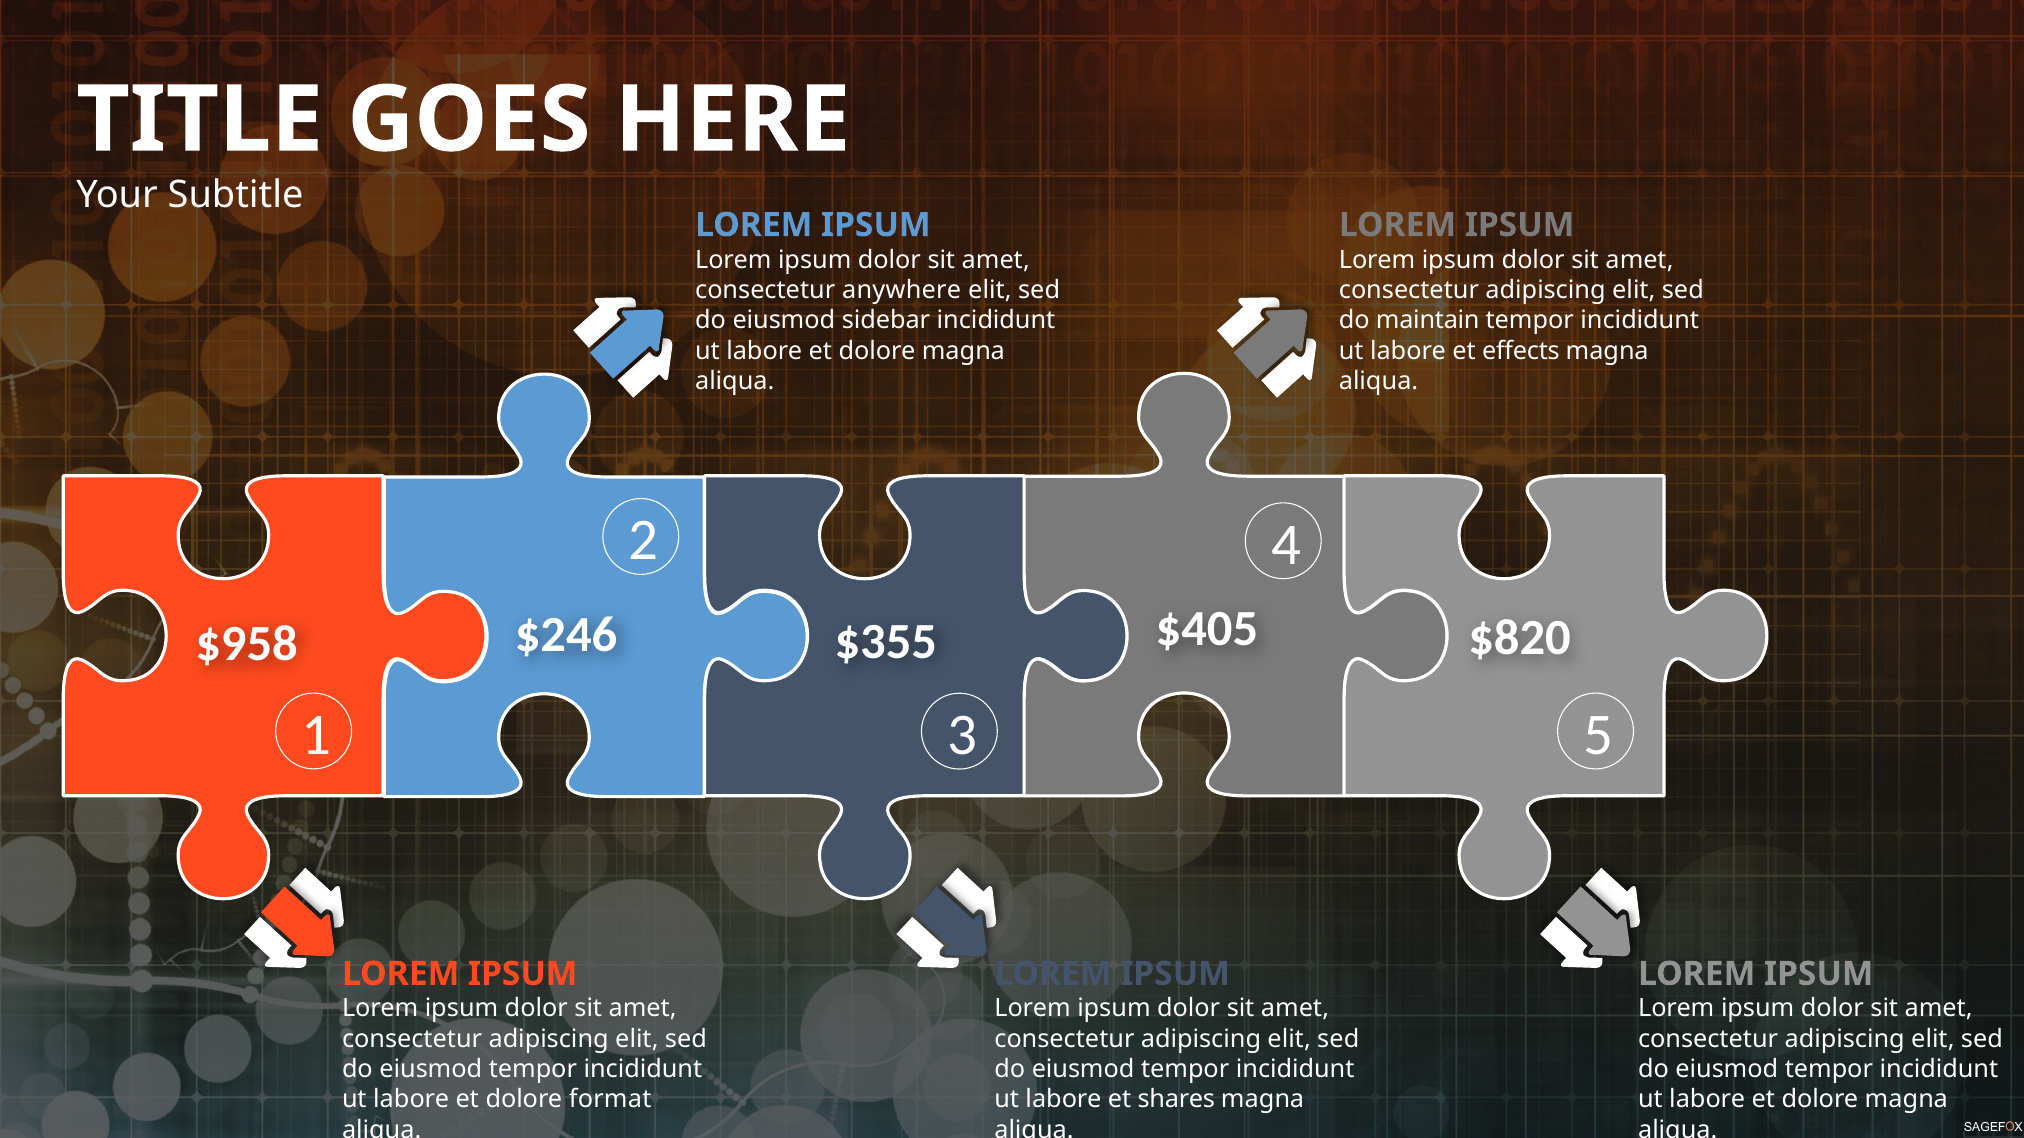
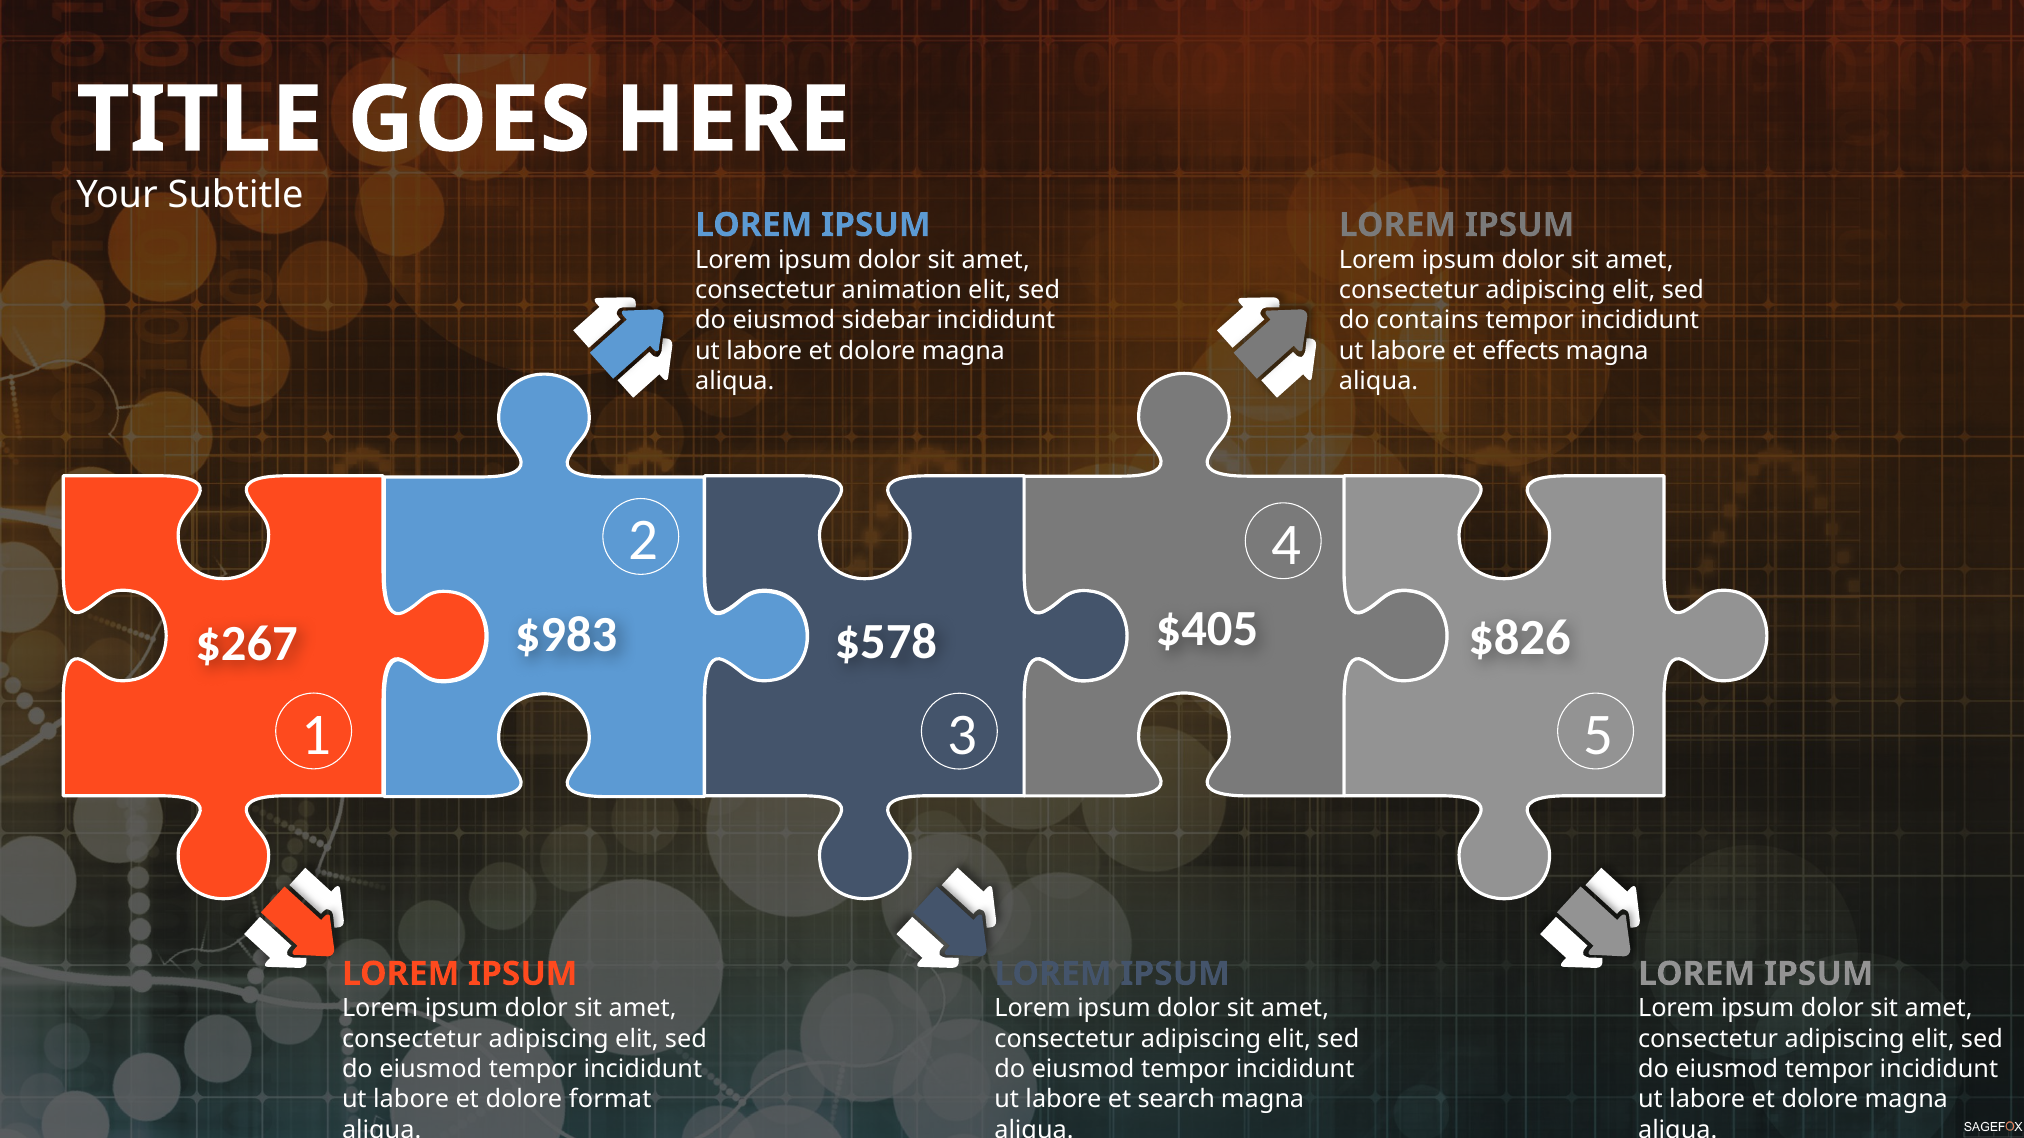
anywhere: anywhere -> animation
maintain: maintain -> contains
$246: $246 -> $983
$820: $820 -> $826
$355: $355 -> $578
$958: $958 -> $267
shares: shares -> search
